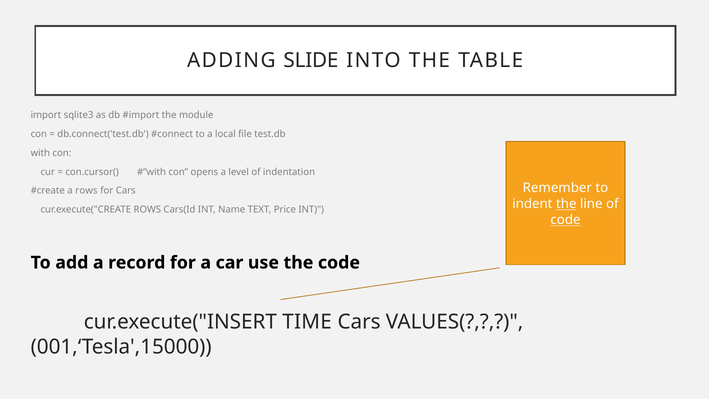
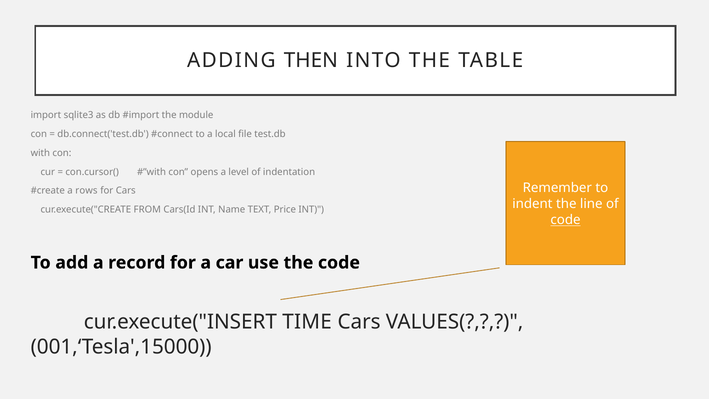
SLIDE: SLIDE -> THEN
the at (566, 204) underline: present -> none
cur.execute("CREATE ROWS: ROWS -> FROM
